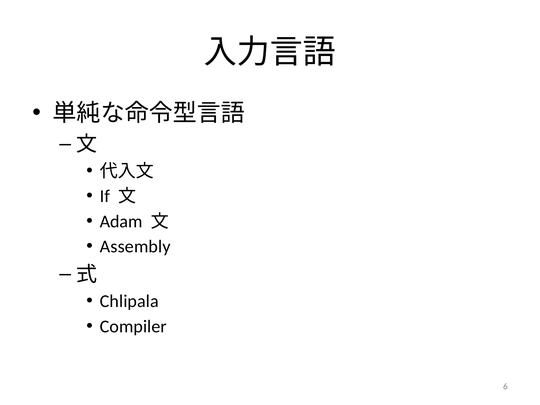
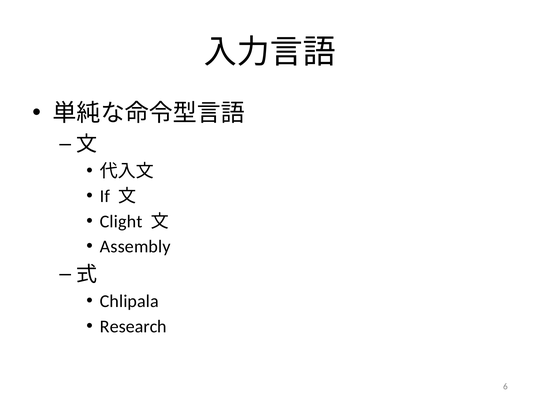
Adam: Adam -> Clight
Compiler: Compiler -> Research
